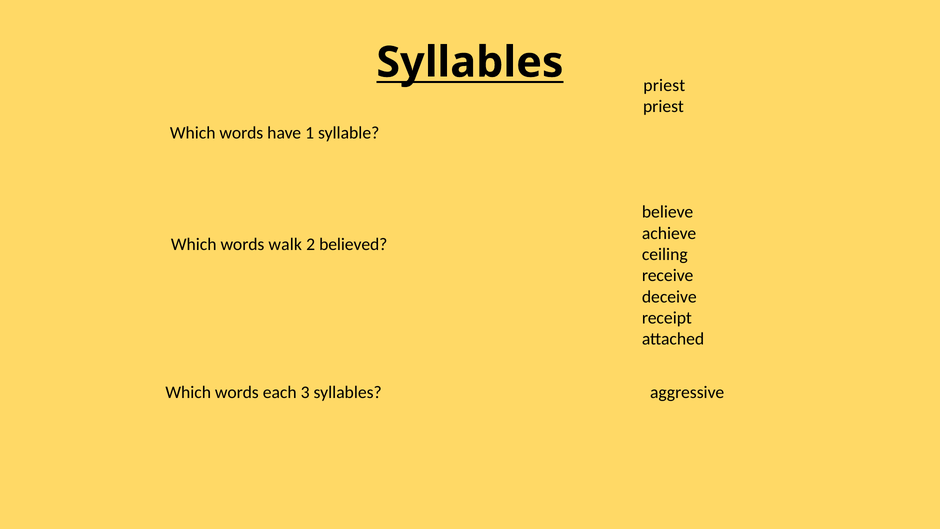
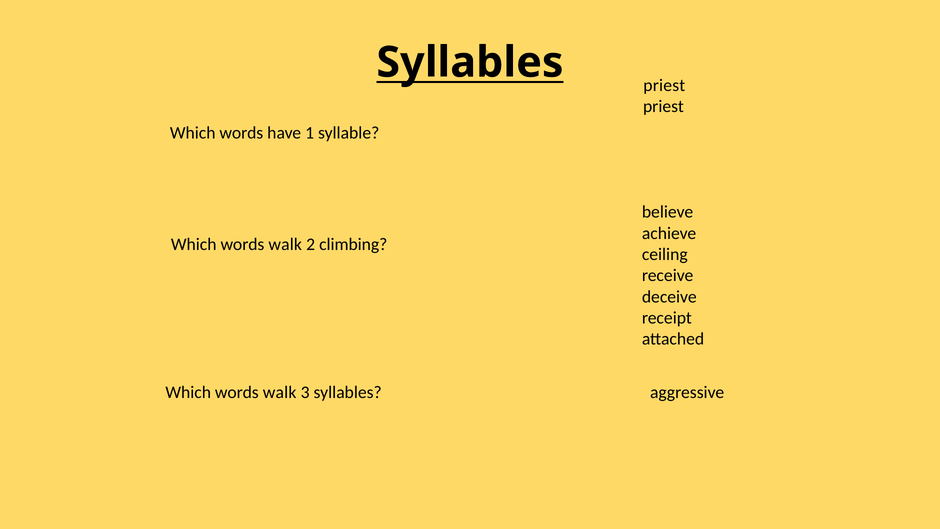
believed: believed -> climbing
each at (280, 392): each -> walk
